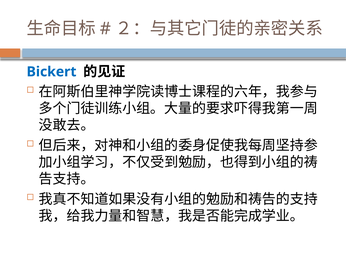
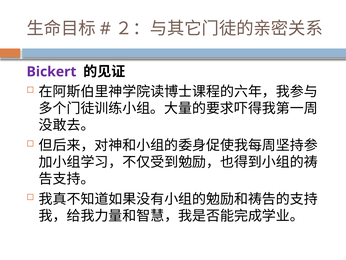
Bickert colour: blue -> purple
